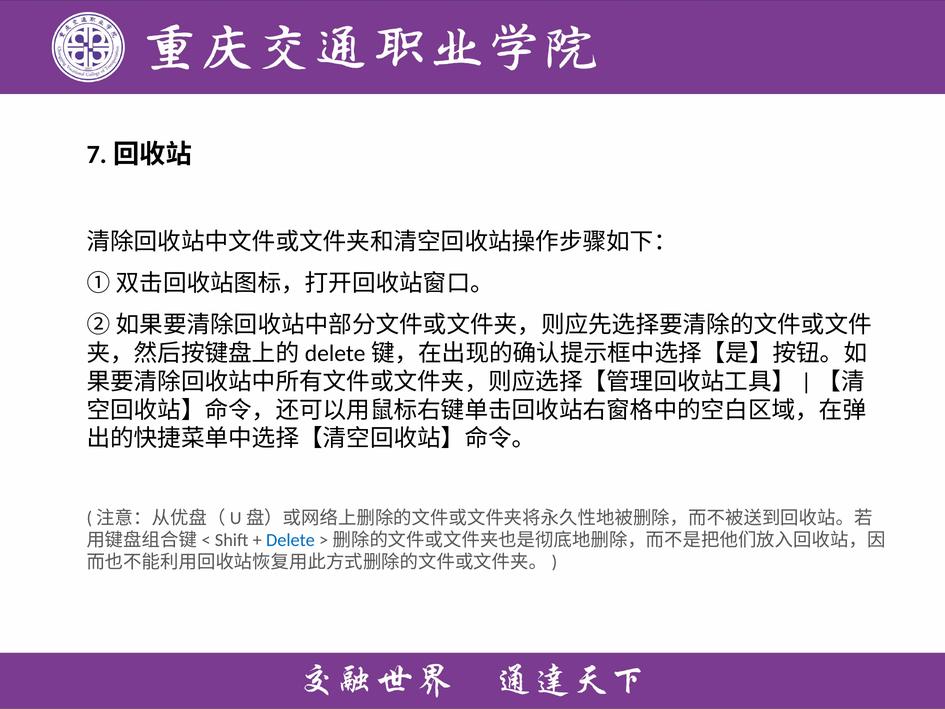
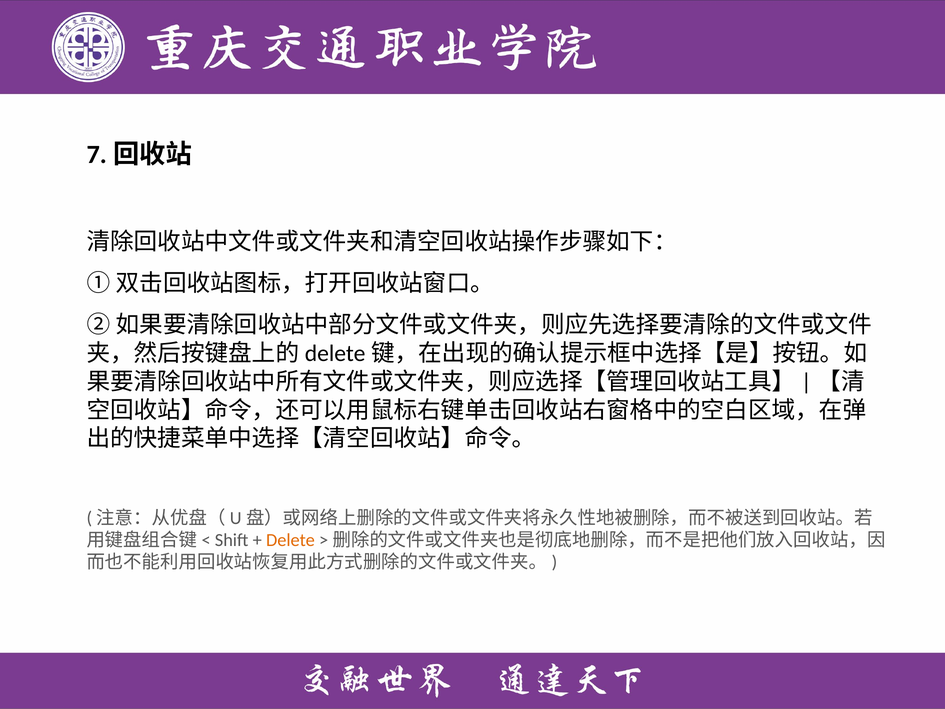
Delete colour: blue -> orange
